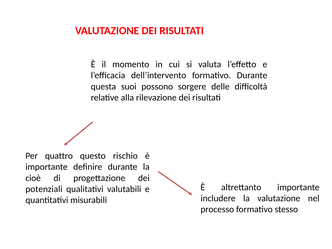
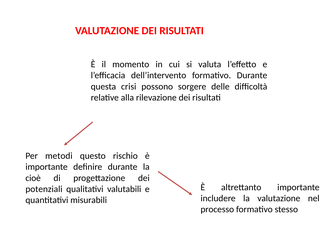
suoi: suoi -> crisi
quattro: quattro -> metodi
